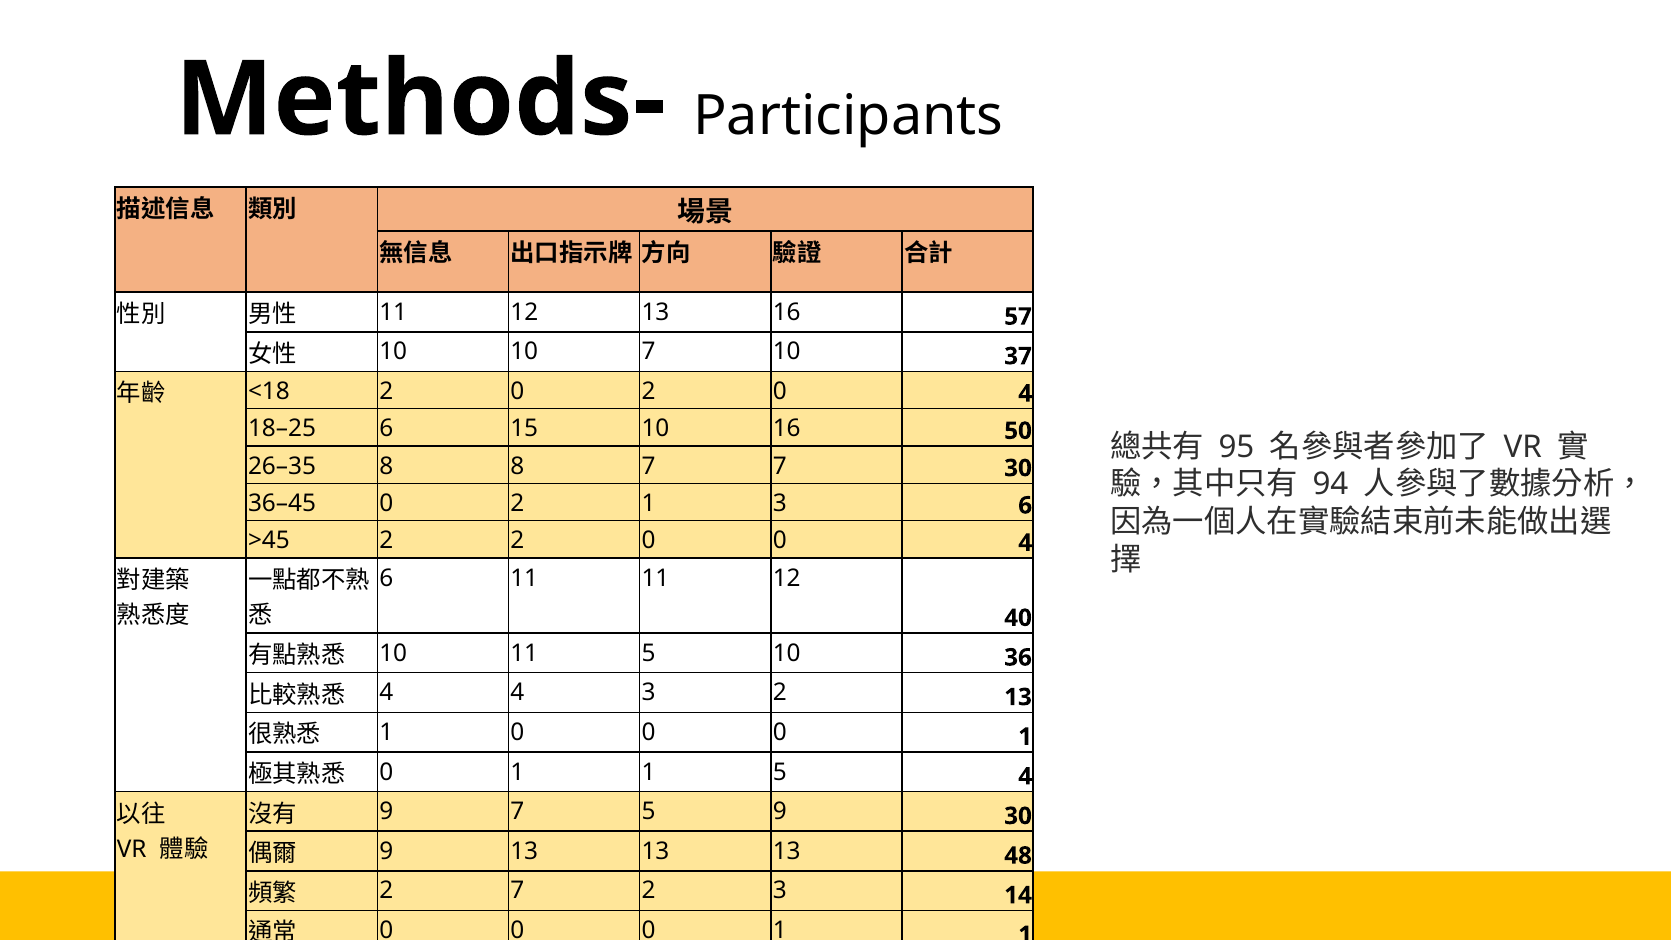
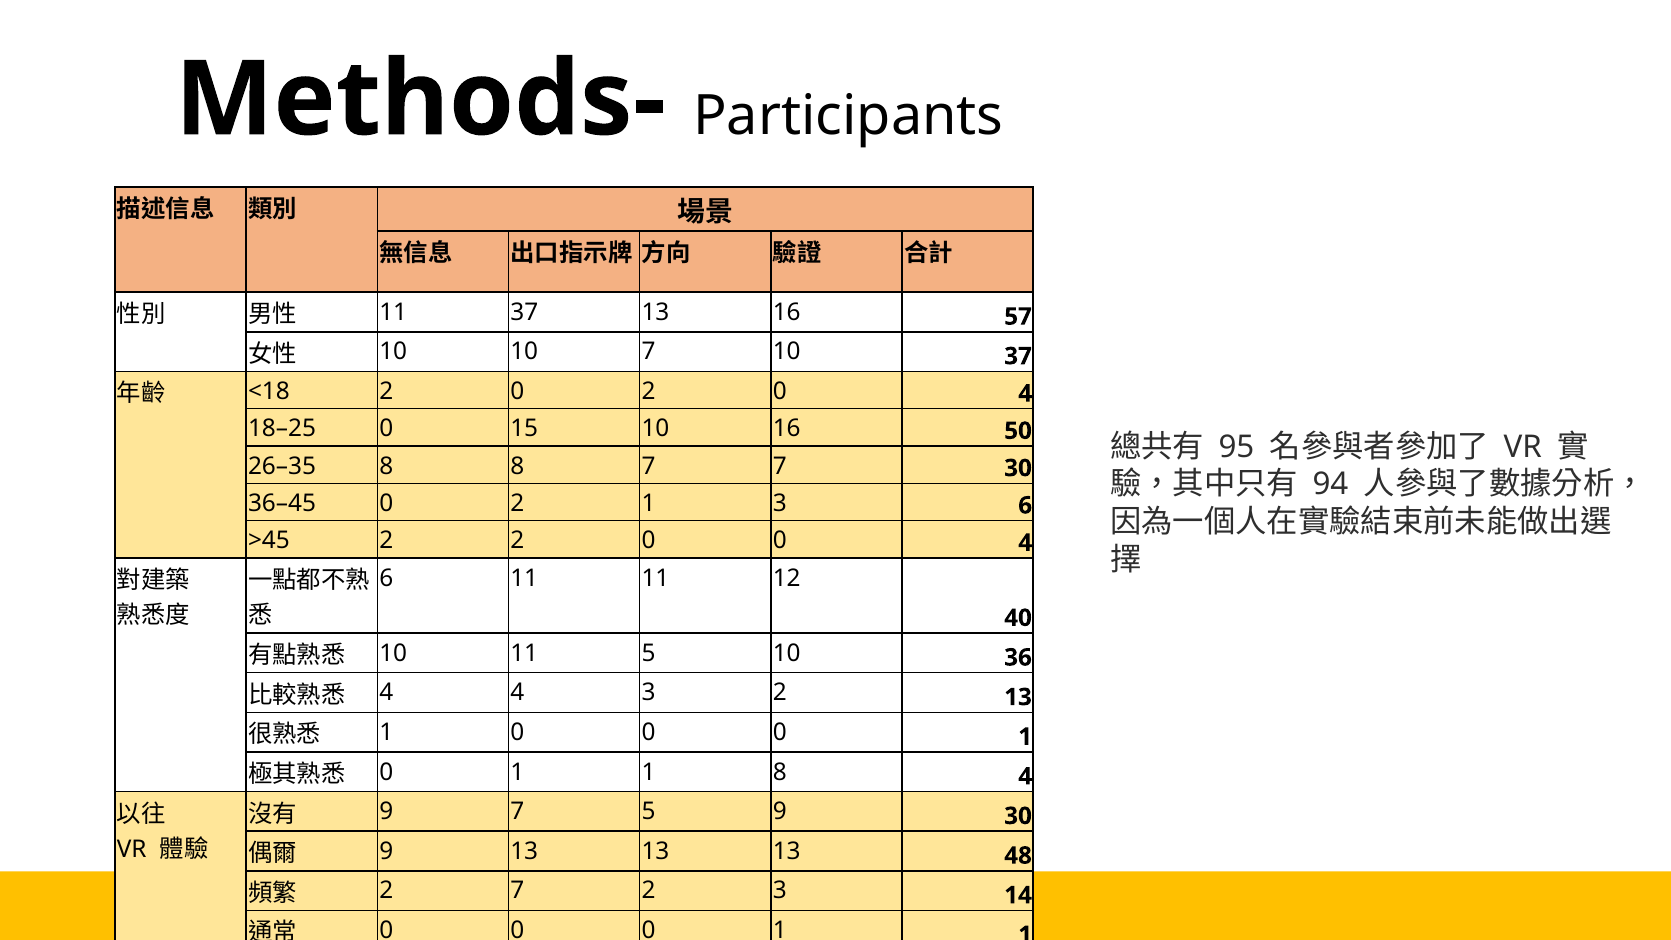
12 at (524, 312): 12 -> 37
18–25 6: 6 -> 0
1 5: 5 -> 8
